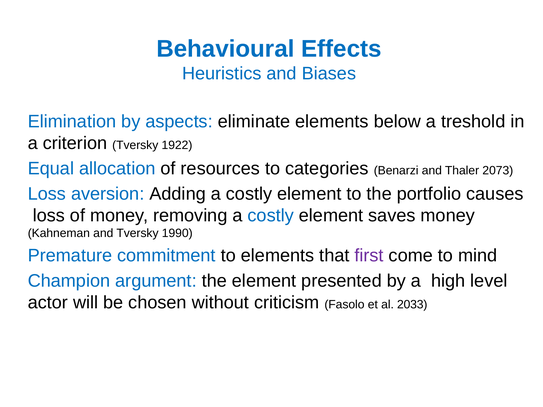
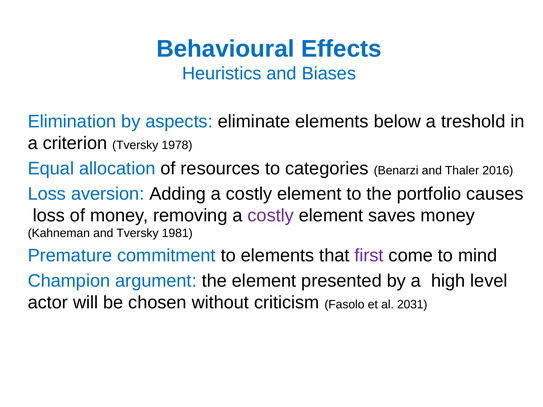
1922: 1922 -> 1978
2073: 2073 -> 2016
costly at (271, 216) colour: blue -> purple
1990: 1990 -> 1981
2033: 2033 -> 2031
